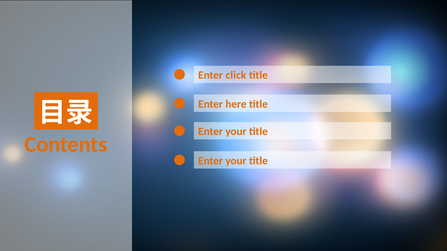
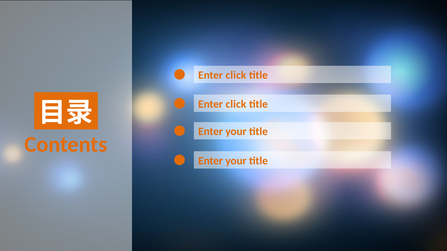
here at (236, 104): here -> click
